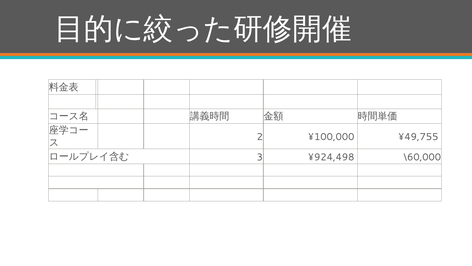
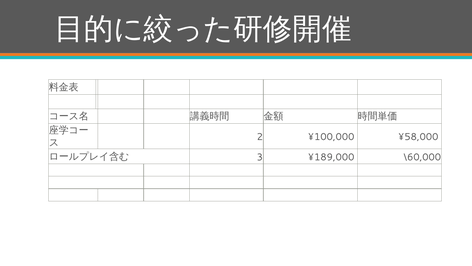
¥49,755: ¥49,755 -> ¥58,000
¥924,498: ¥924,498 -> ¥189,000
